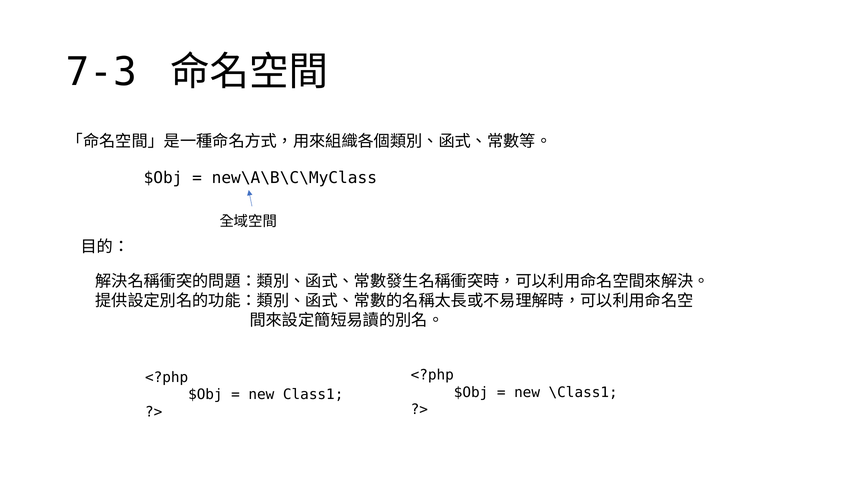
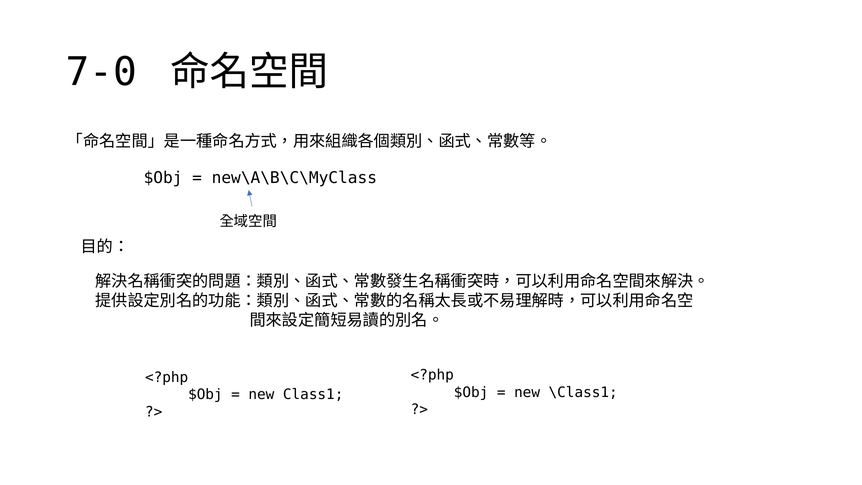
7-3: 7-3 -> 7-0
